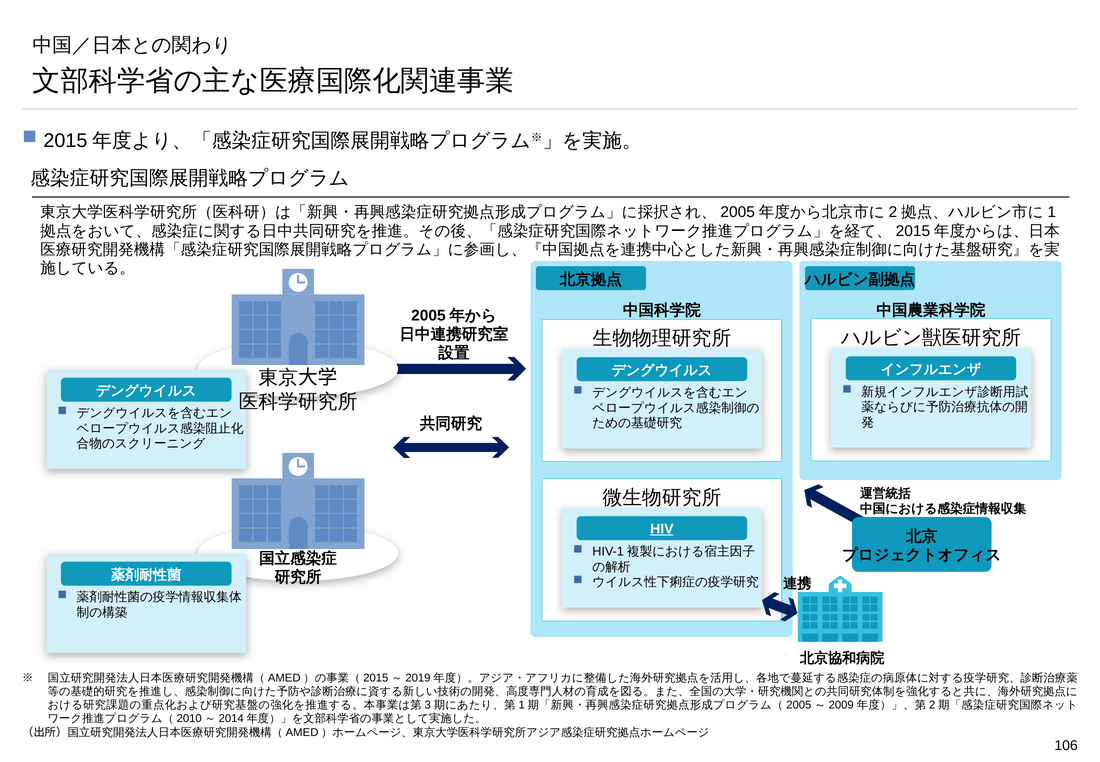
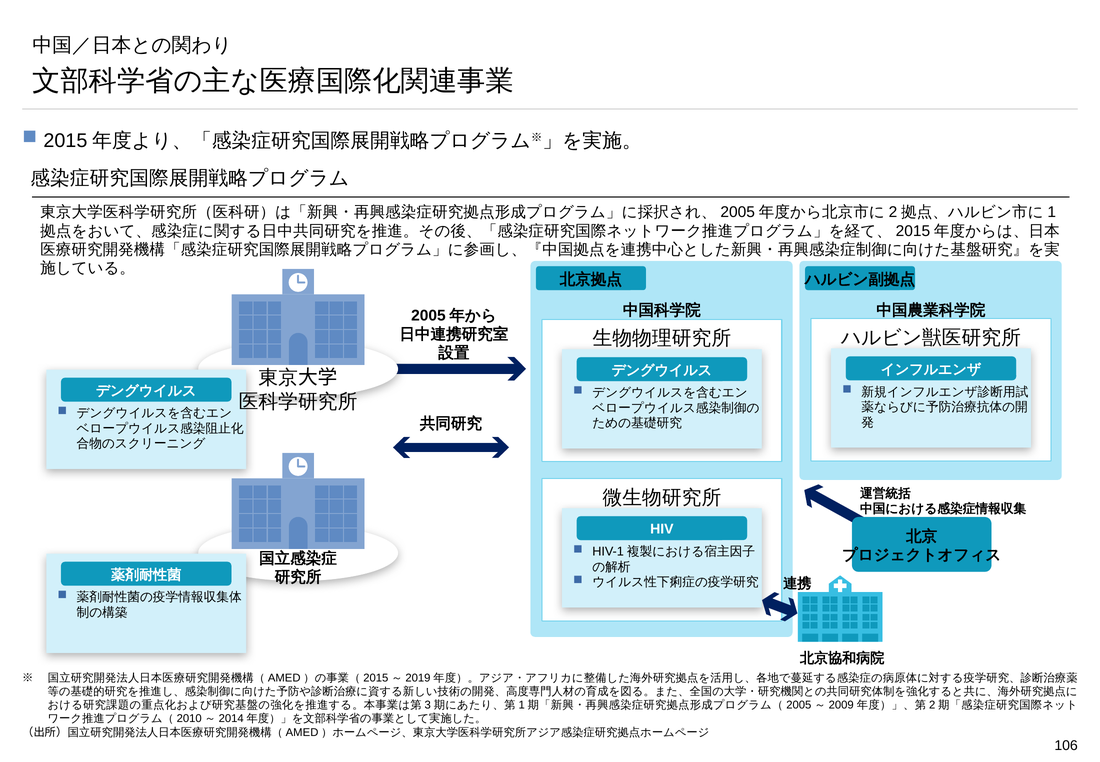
HIV underline: present -> none
